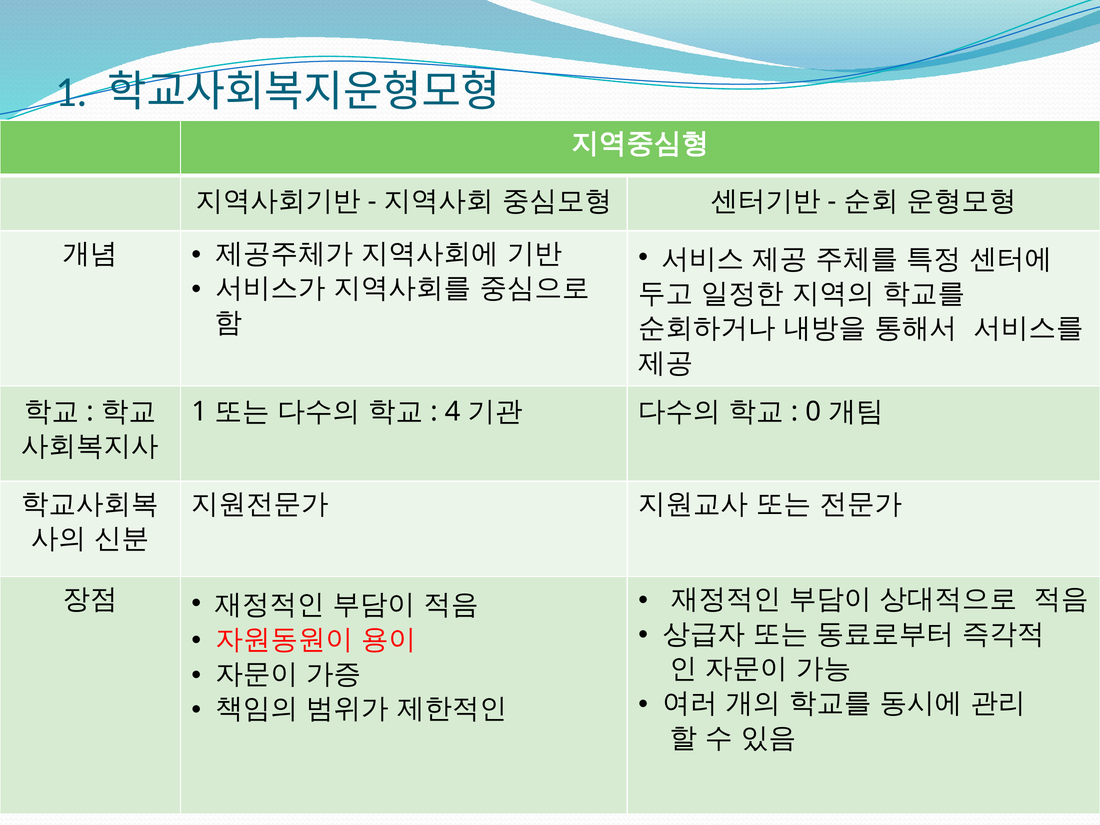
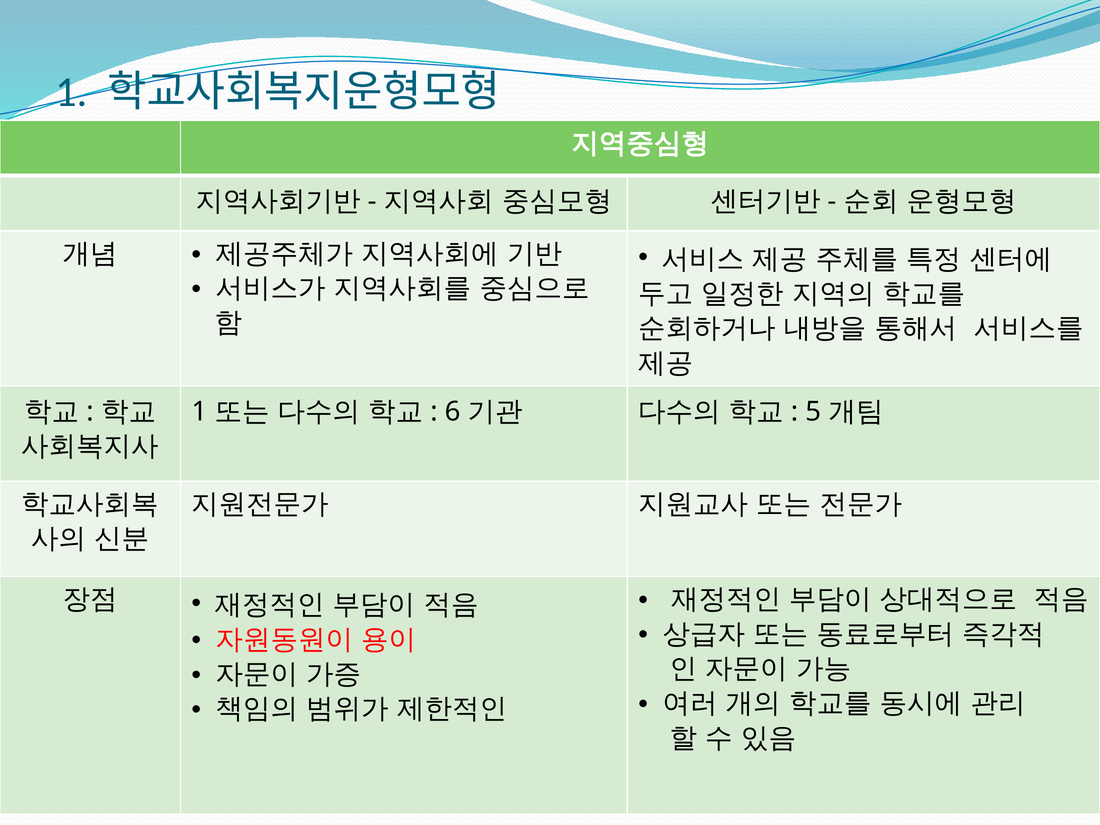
4: 4 -> 6
0: 0 -> 5
